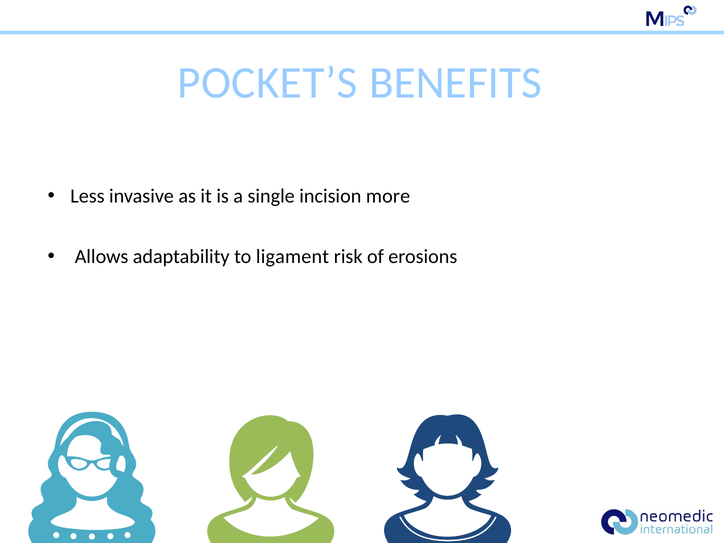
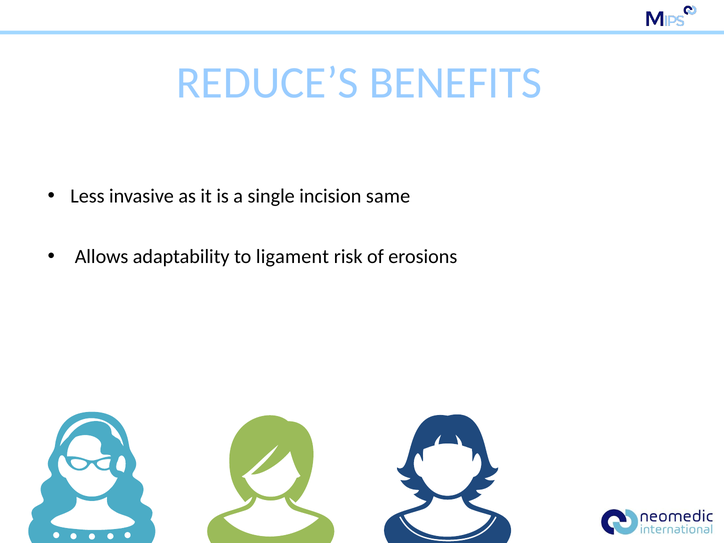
POCKET’S: POCKET’S -> REDUCE’S
more: more -> same
